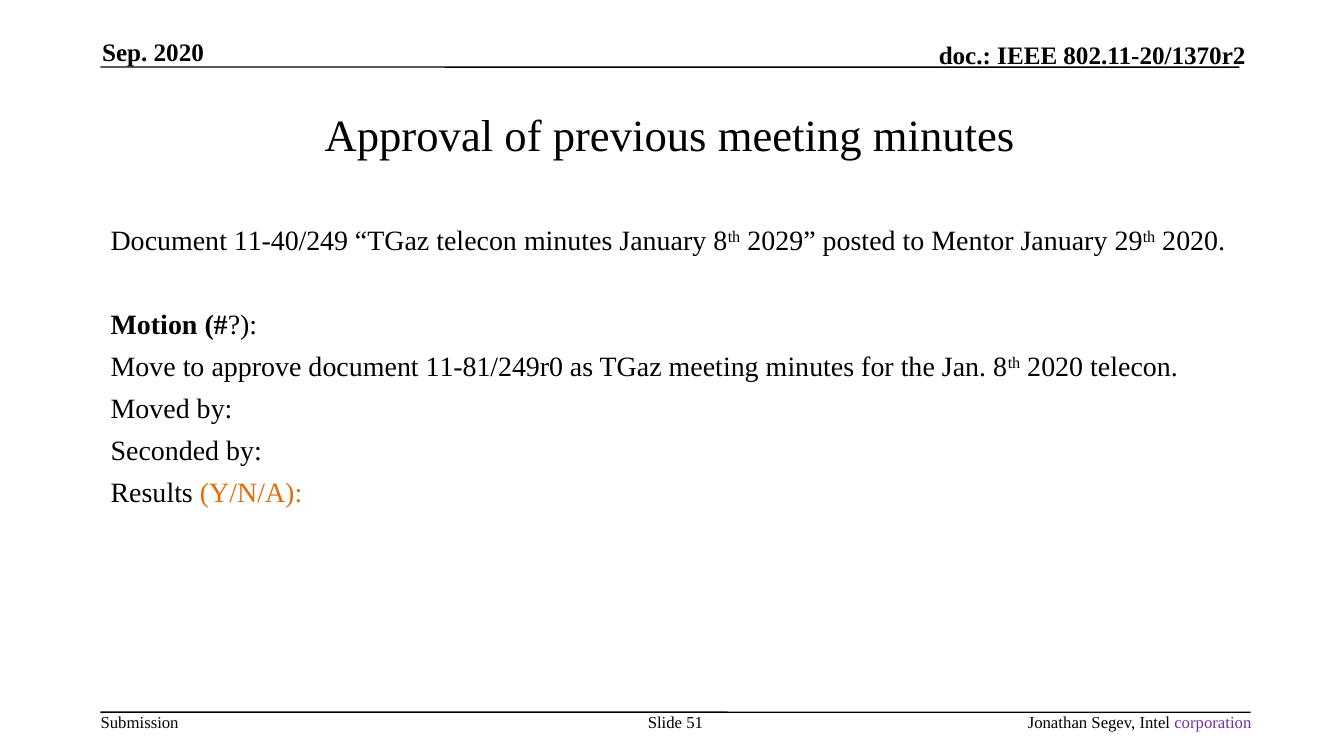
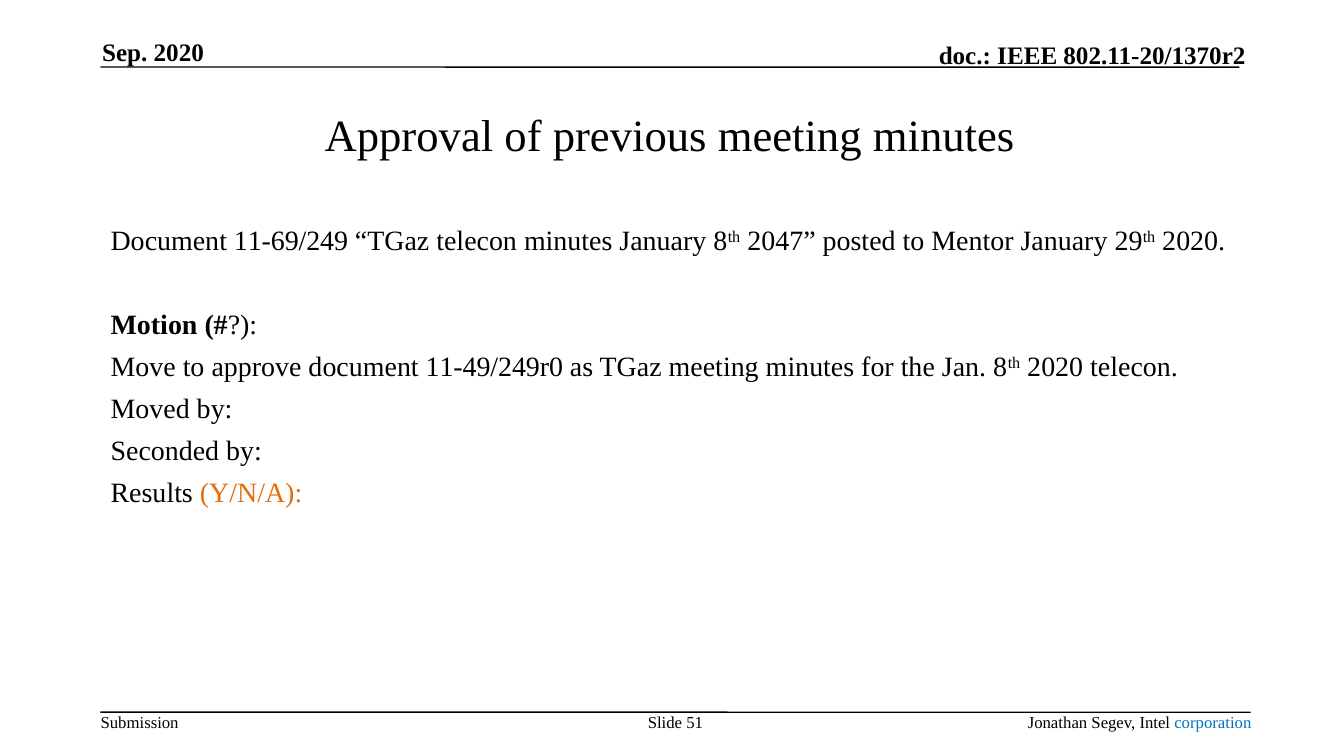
11-40/249: 11-40/249 -> 11-69/249
2029: 2029 -> 2047
11-81/249r0: 11-81/249r0 -> 11-49/249r0
corporation colour: purple -> blue
